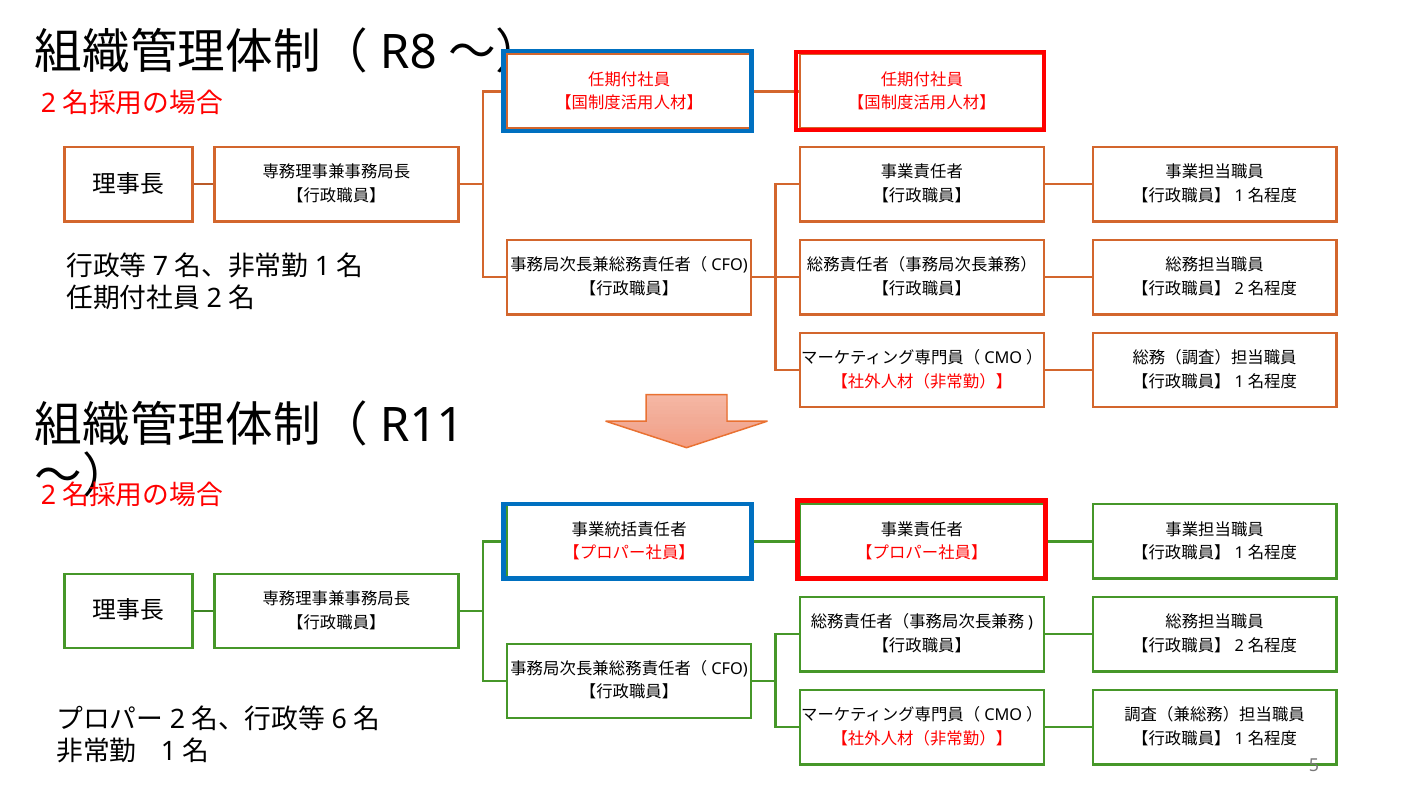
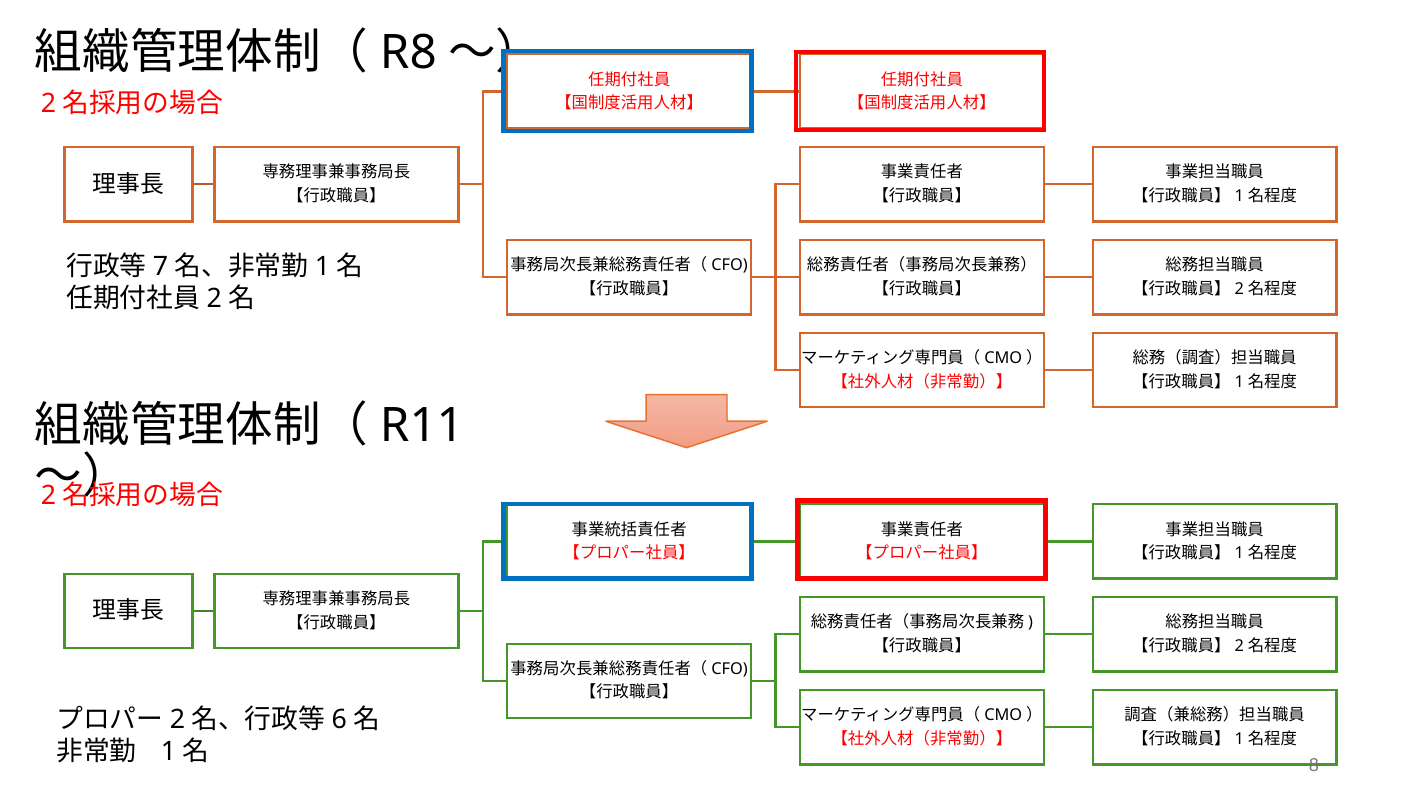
5: 5 -> 8
